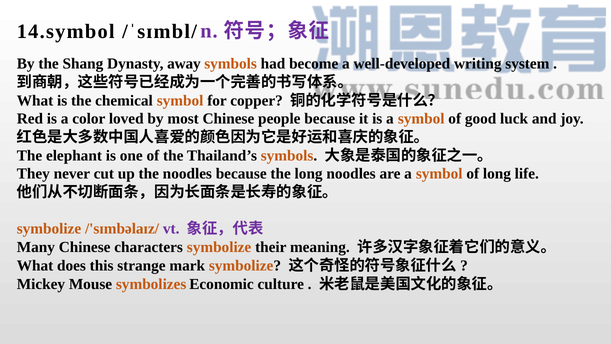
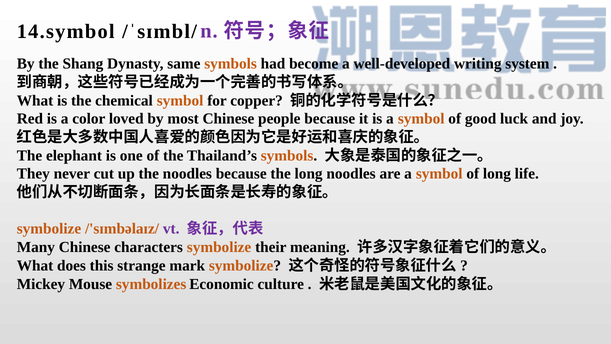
away: away -> same
